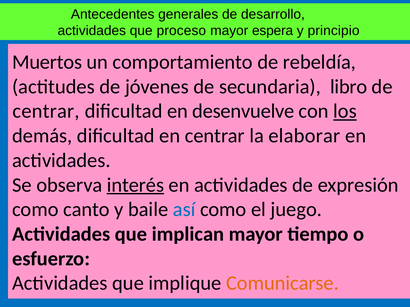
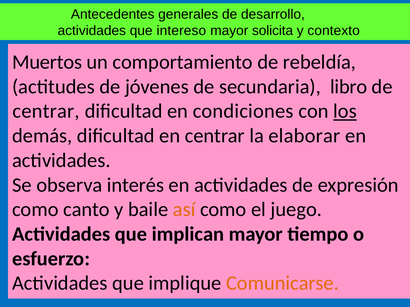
proceso: proceso -> intereso
espera: espera -> solicita
principio: principio -> contexto
desenvuelve: desenvuelve -> condiciones
interés underline: present -> none
así colour: blue -> orange
